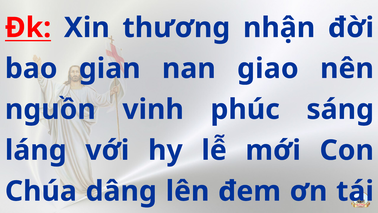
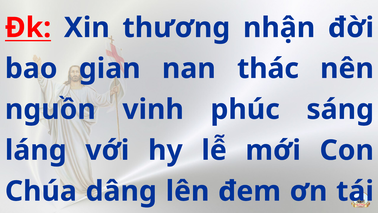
giao: giao -> thác
